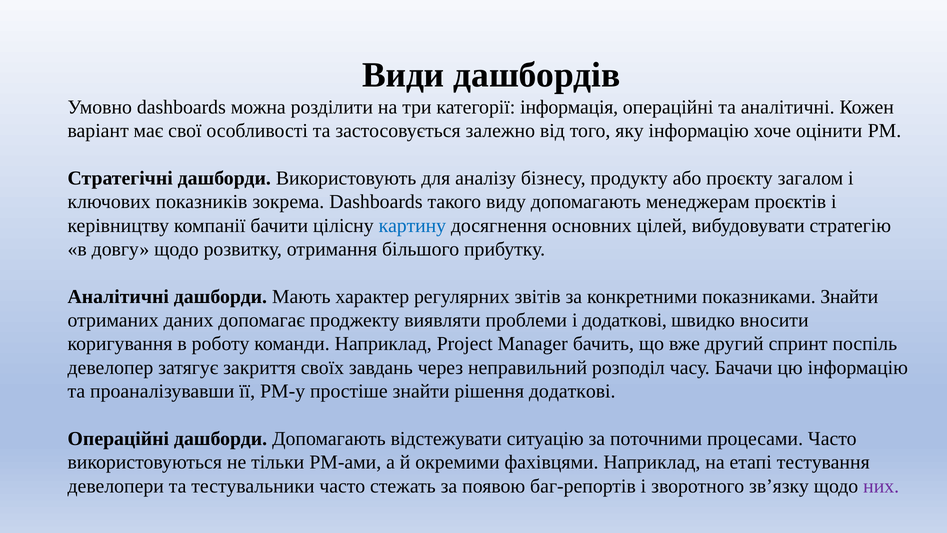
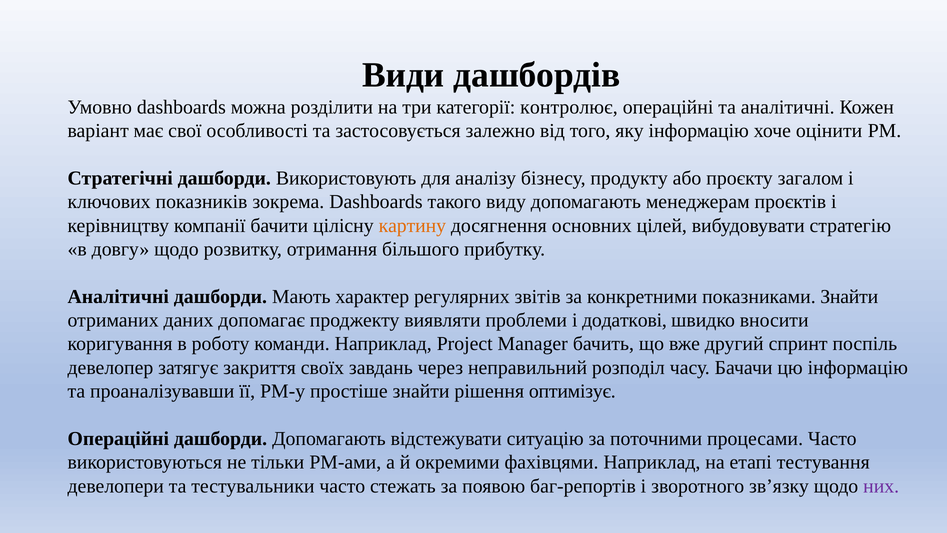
інформація: інформація -> контролює
картину colour: blue -> orange
рішення додаткові: додаткові -> оптимізує
